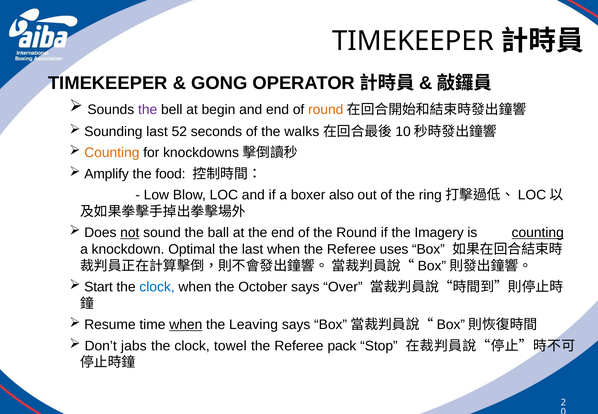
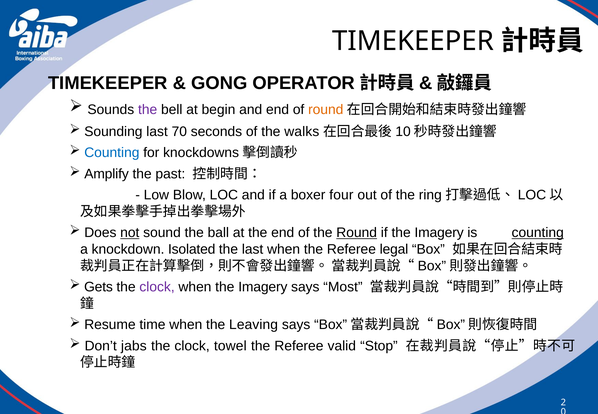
52: 52 -> 70
Counting at (112, 153) colour: orange -> blue
food: food -> past
also: also -> four
Round at (357, 233) underline: none -> present
Optimal: Optimal -> Isolated
uses: uses -> legal
Start: Start -> Gets
clock at (157, 287) colour: blue -> purple
when the October: October -> Imagery
Over: Over -> Most
when at (186, 325) underline: present -> none
pack: pack -> valid
